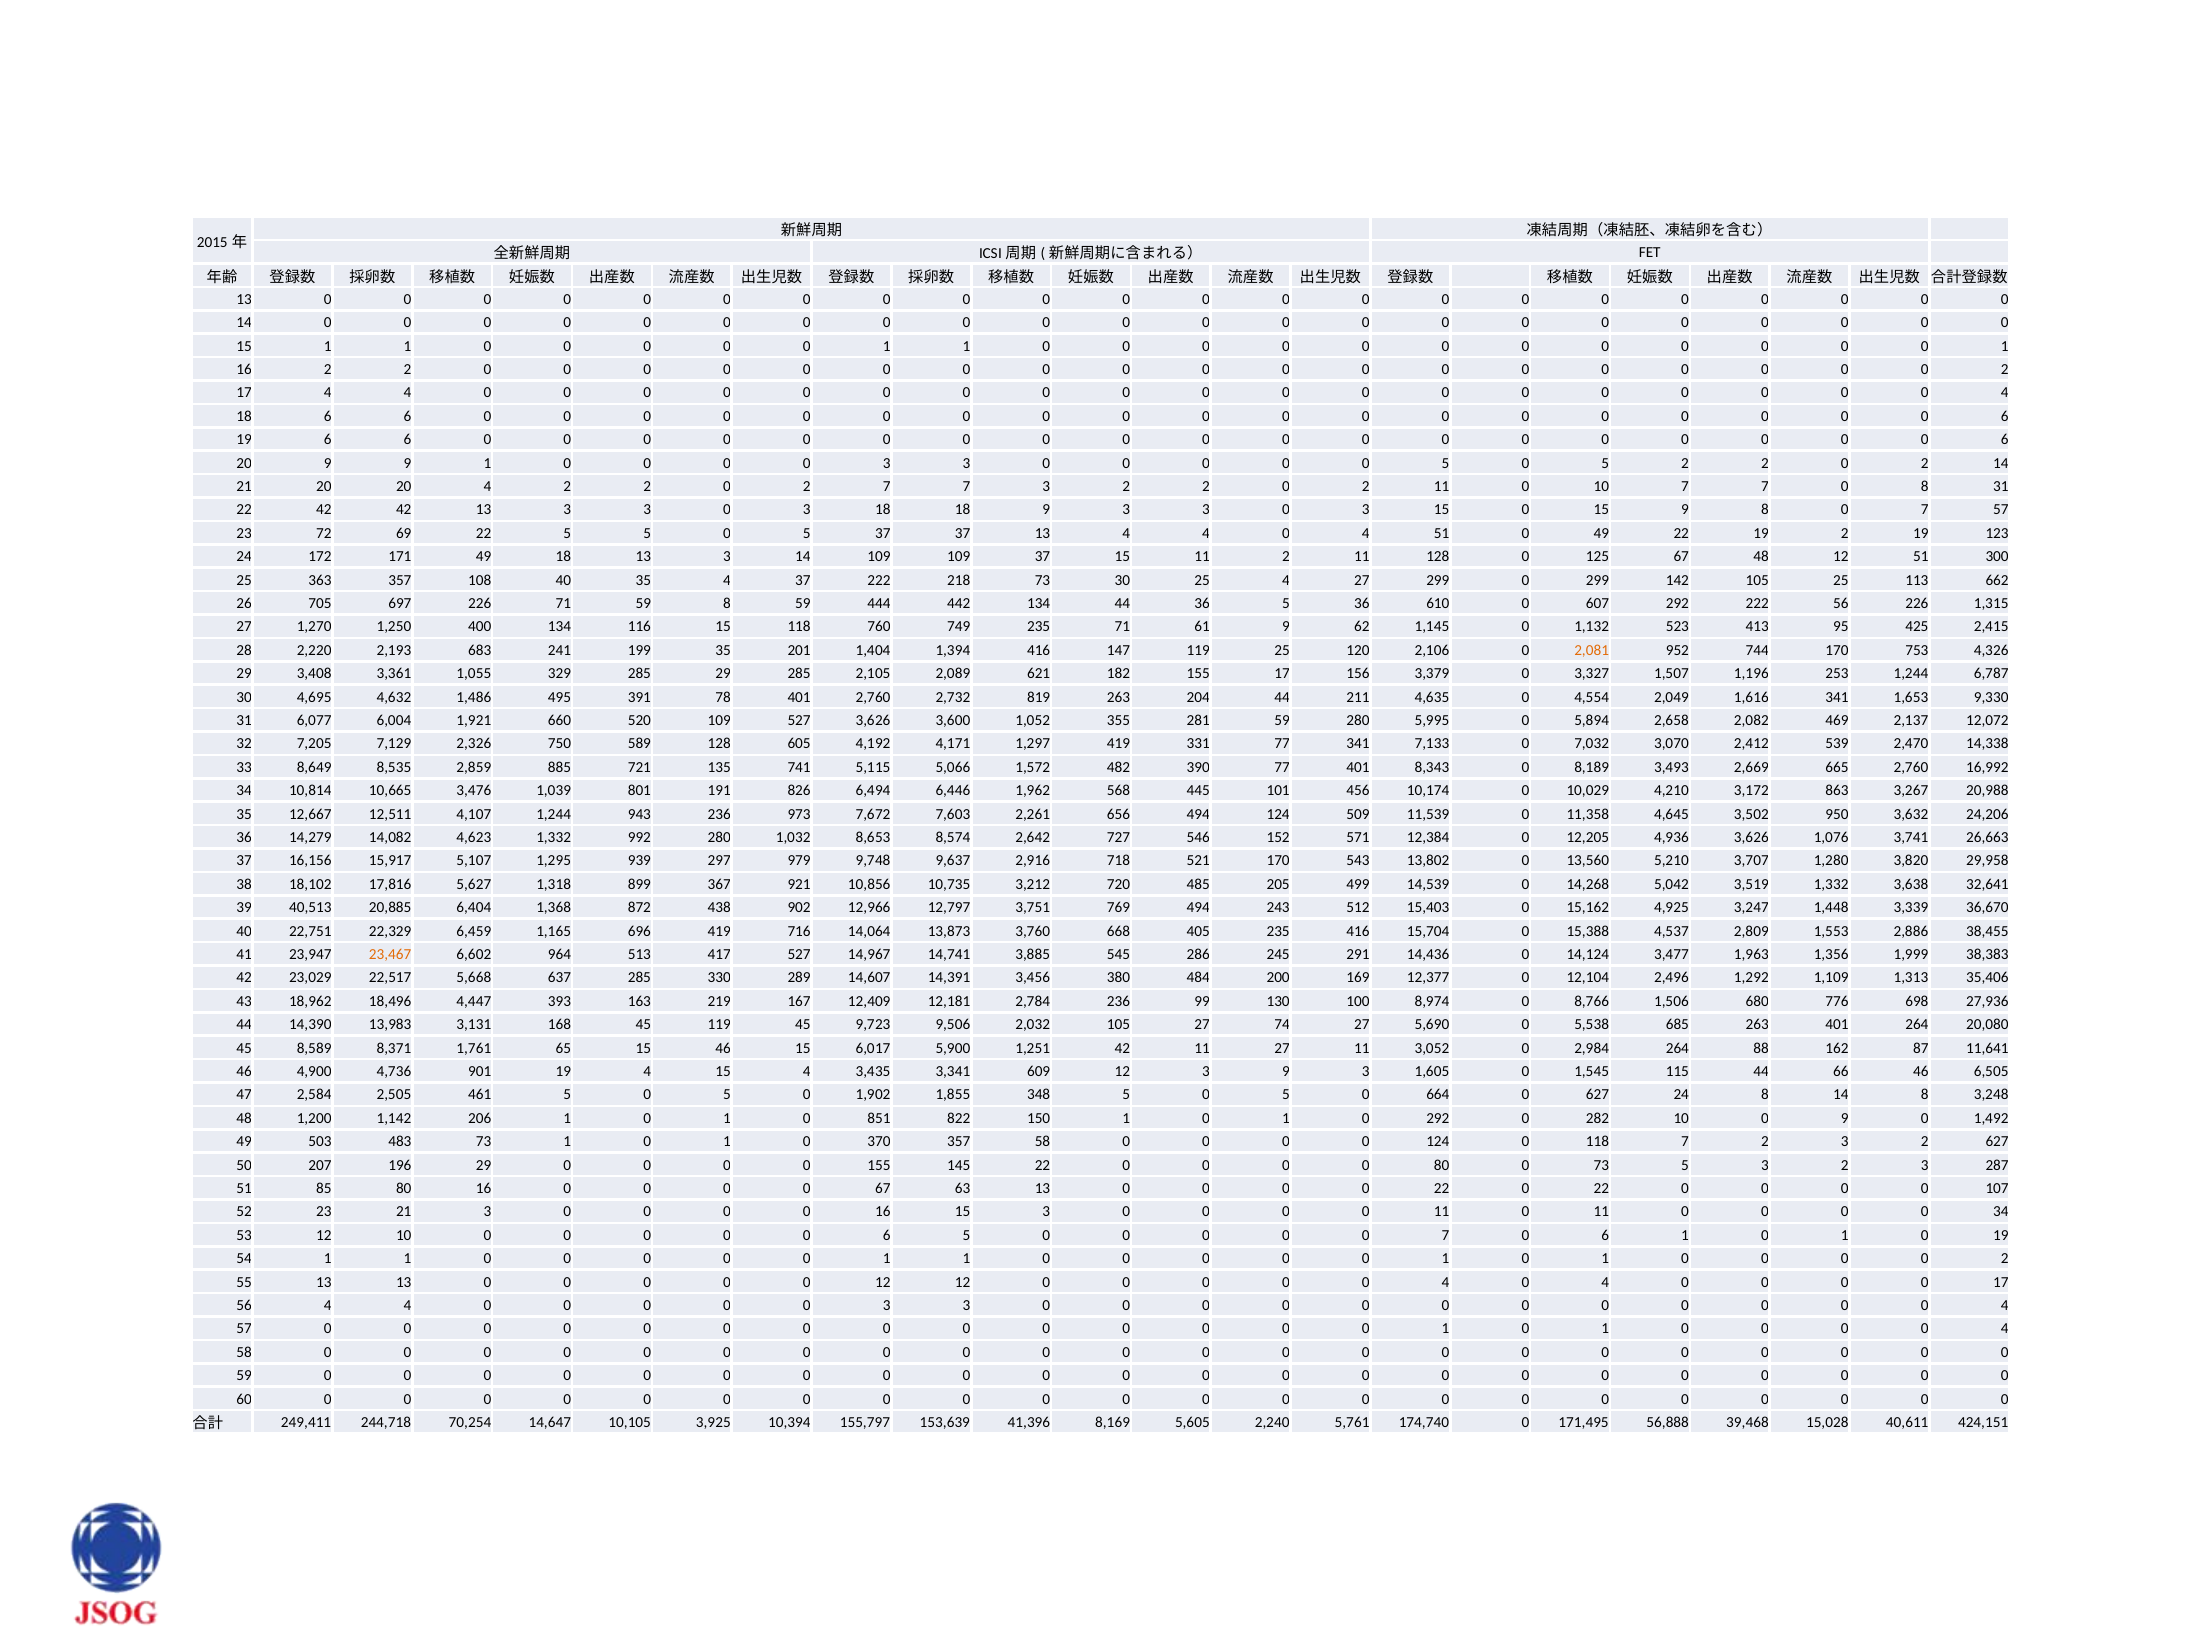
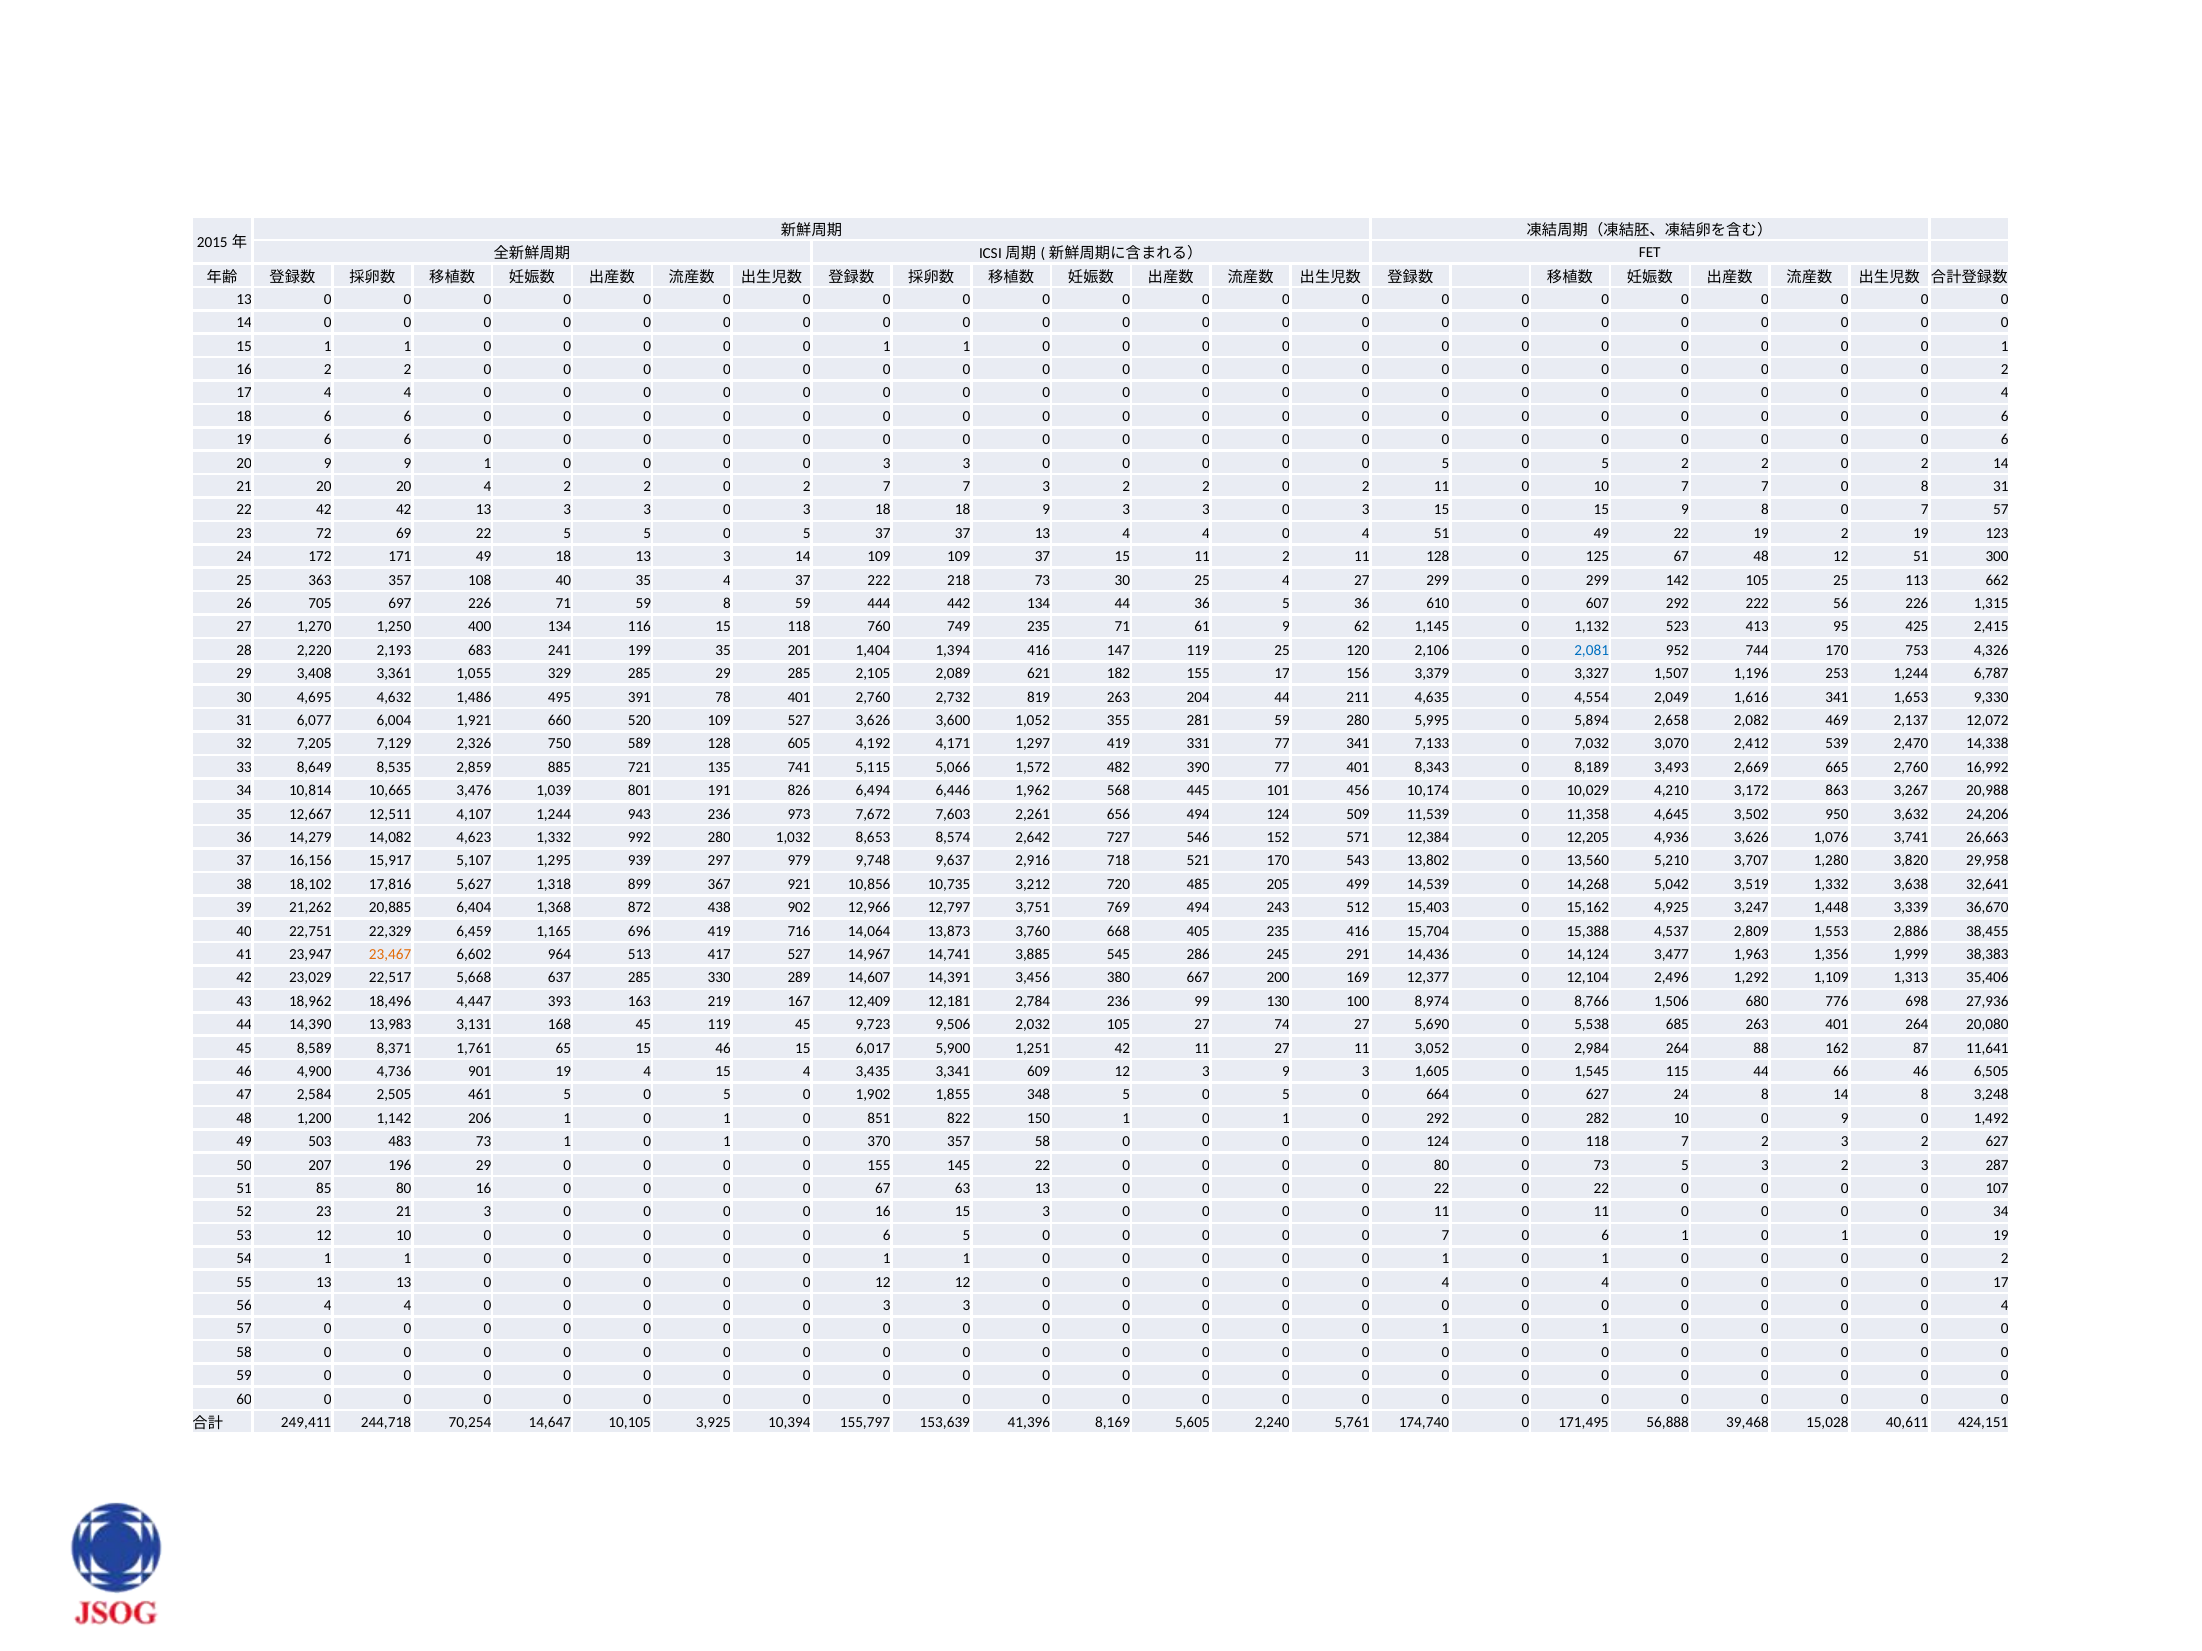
2,081 colour: orange -> blue
40,513: 40,513 -> 21,262
484: 484 -> 667
4 at (2005, 1329): 4 -> 0
